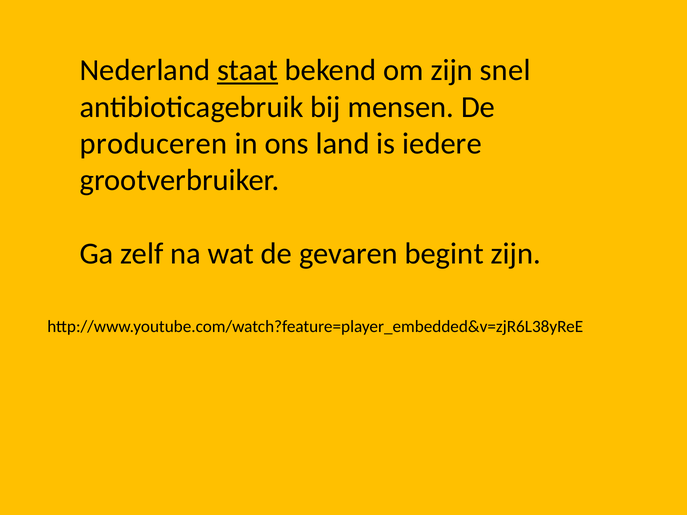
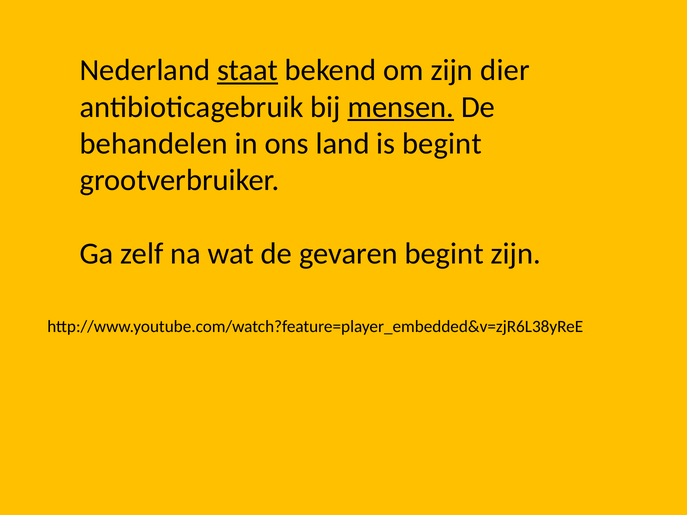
snel: snel -> dier
mensen underline: none -> present
produceren: produceren -> behandelen
is iedere: iedere -> begint
